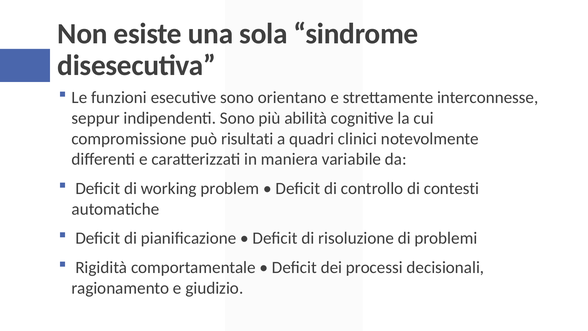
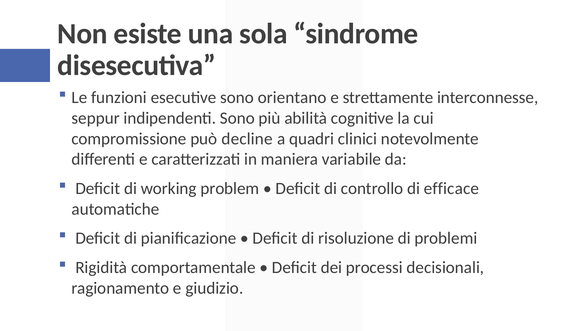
risultati: risultati -> decline
contesti: contesti -> efficace
